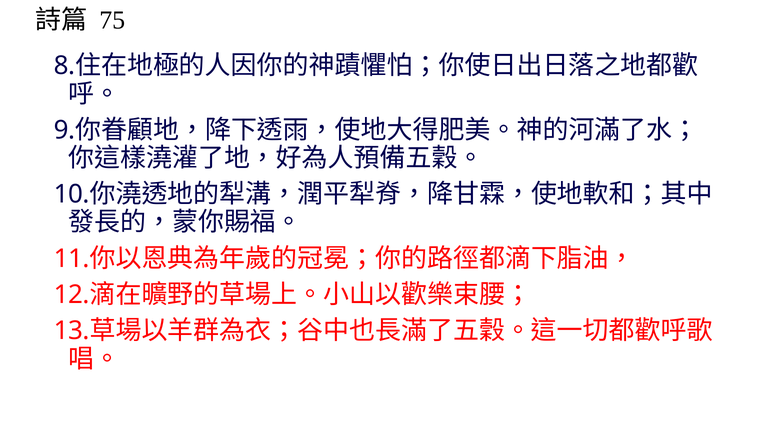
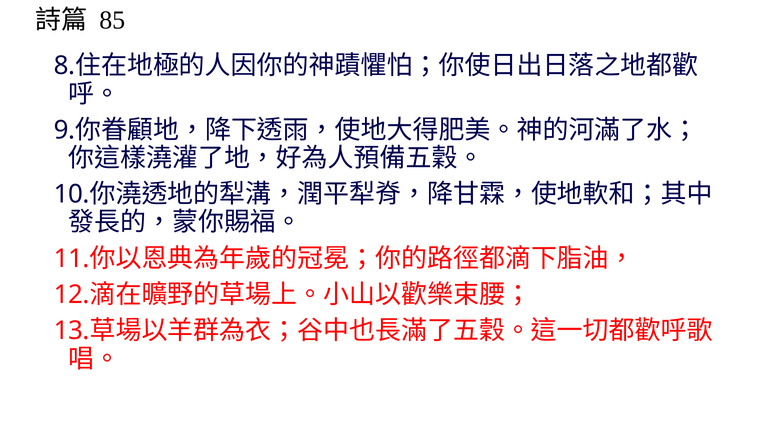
75: 75 -> 85
